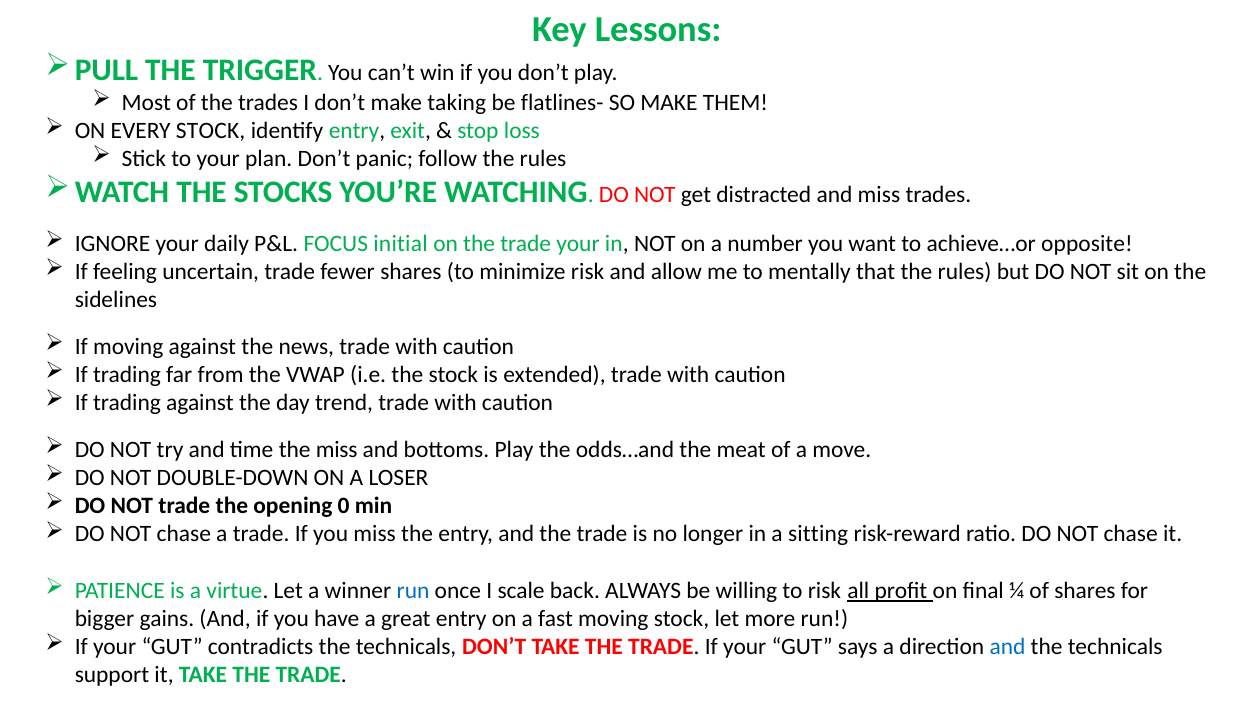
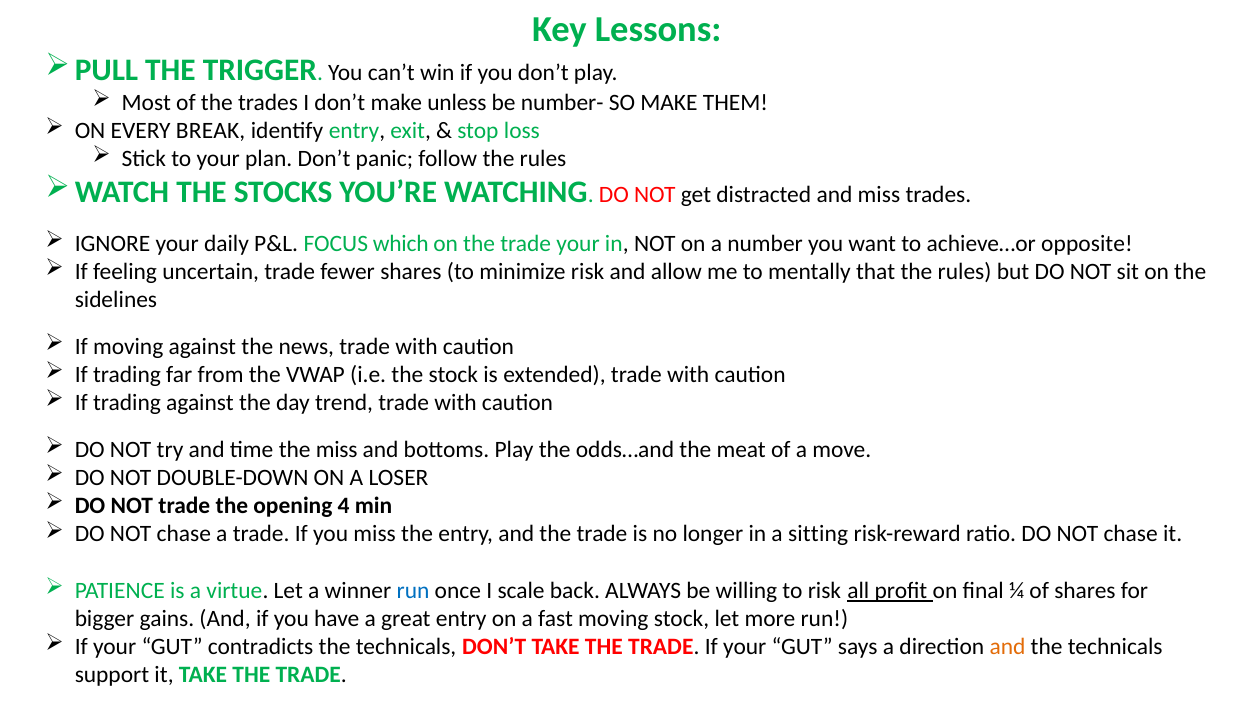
taking: taking -> unless
flatlines-: flatlines- -> number-
EVERY STOCK: STOCK -> BREAK
initial: initial -> which
0: 0 -> 4
and at (1008, 647) colour: blue -> orange
